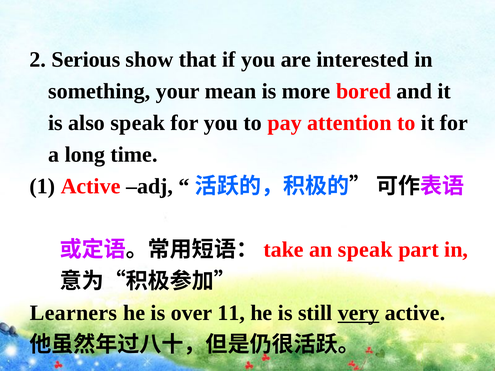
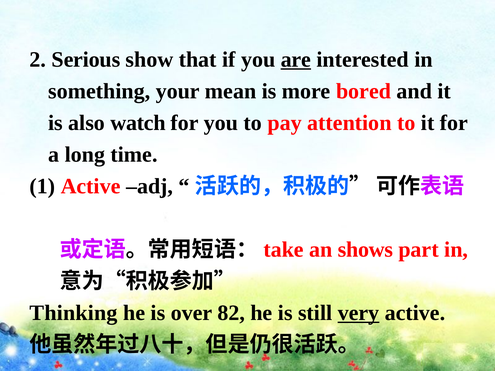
are underline: none -> present
also speak: speak -> watch
an speak: speak -> shows
Learners: Learners -> Thinking
11: 11 -> 82
